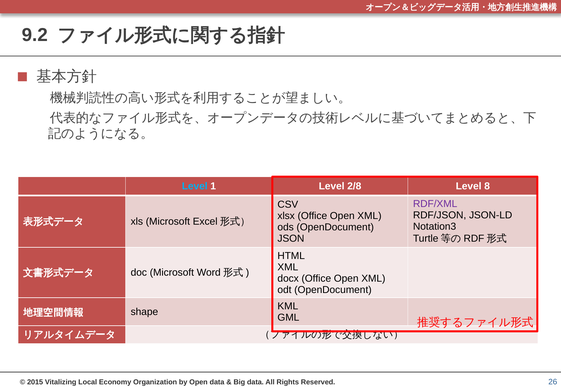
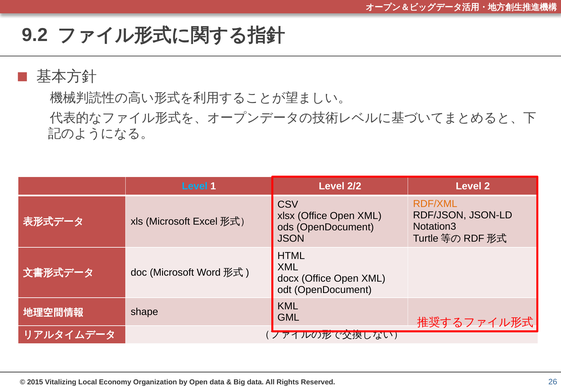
2/8: 2/8 -> 2/2
8: 8 -> 2
RDF/XML colour: purple -> orange
